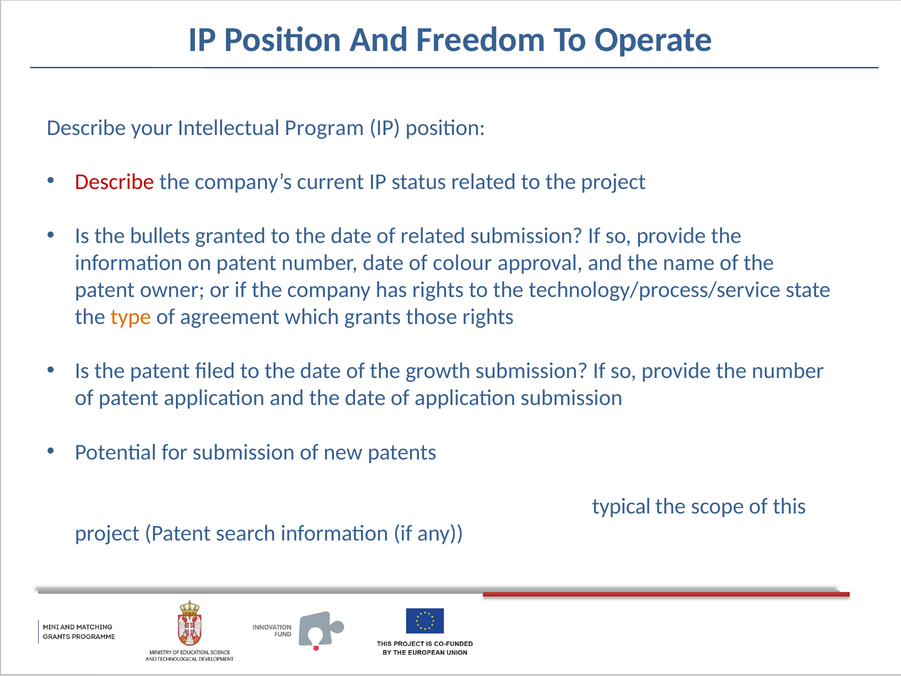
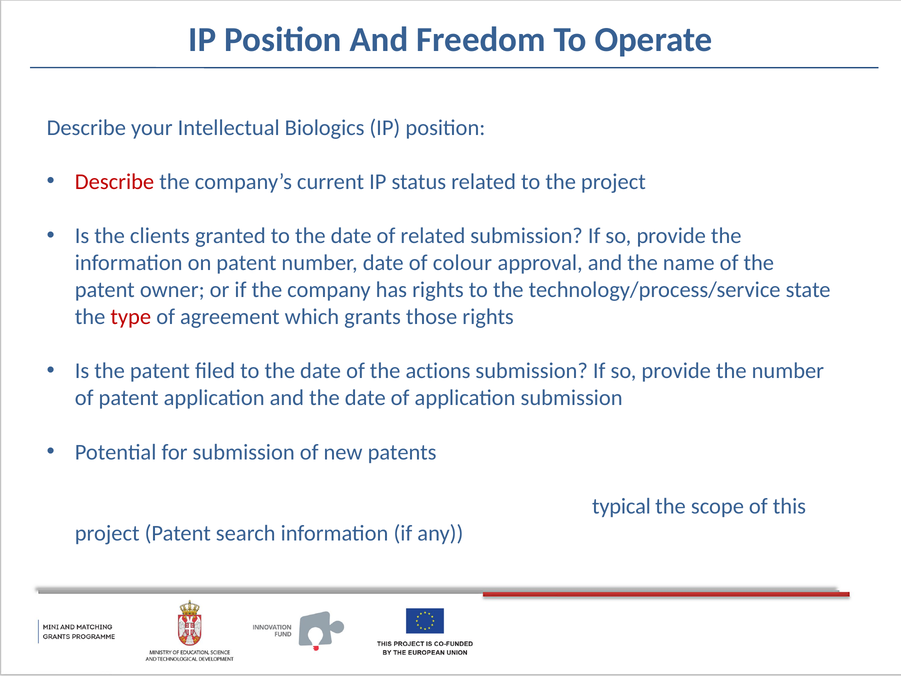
Program: Program -> Biologics
bullets: bullets -> clients
type colour: orange -> red
growth: growth -> actions
